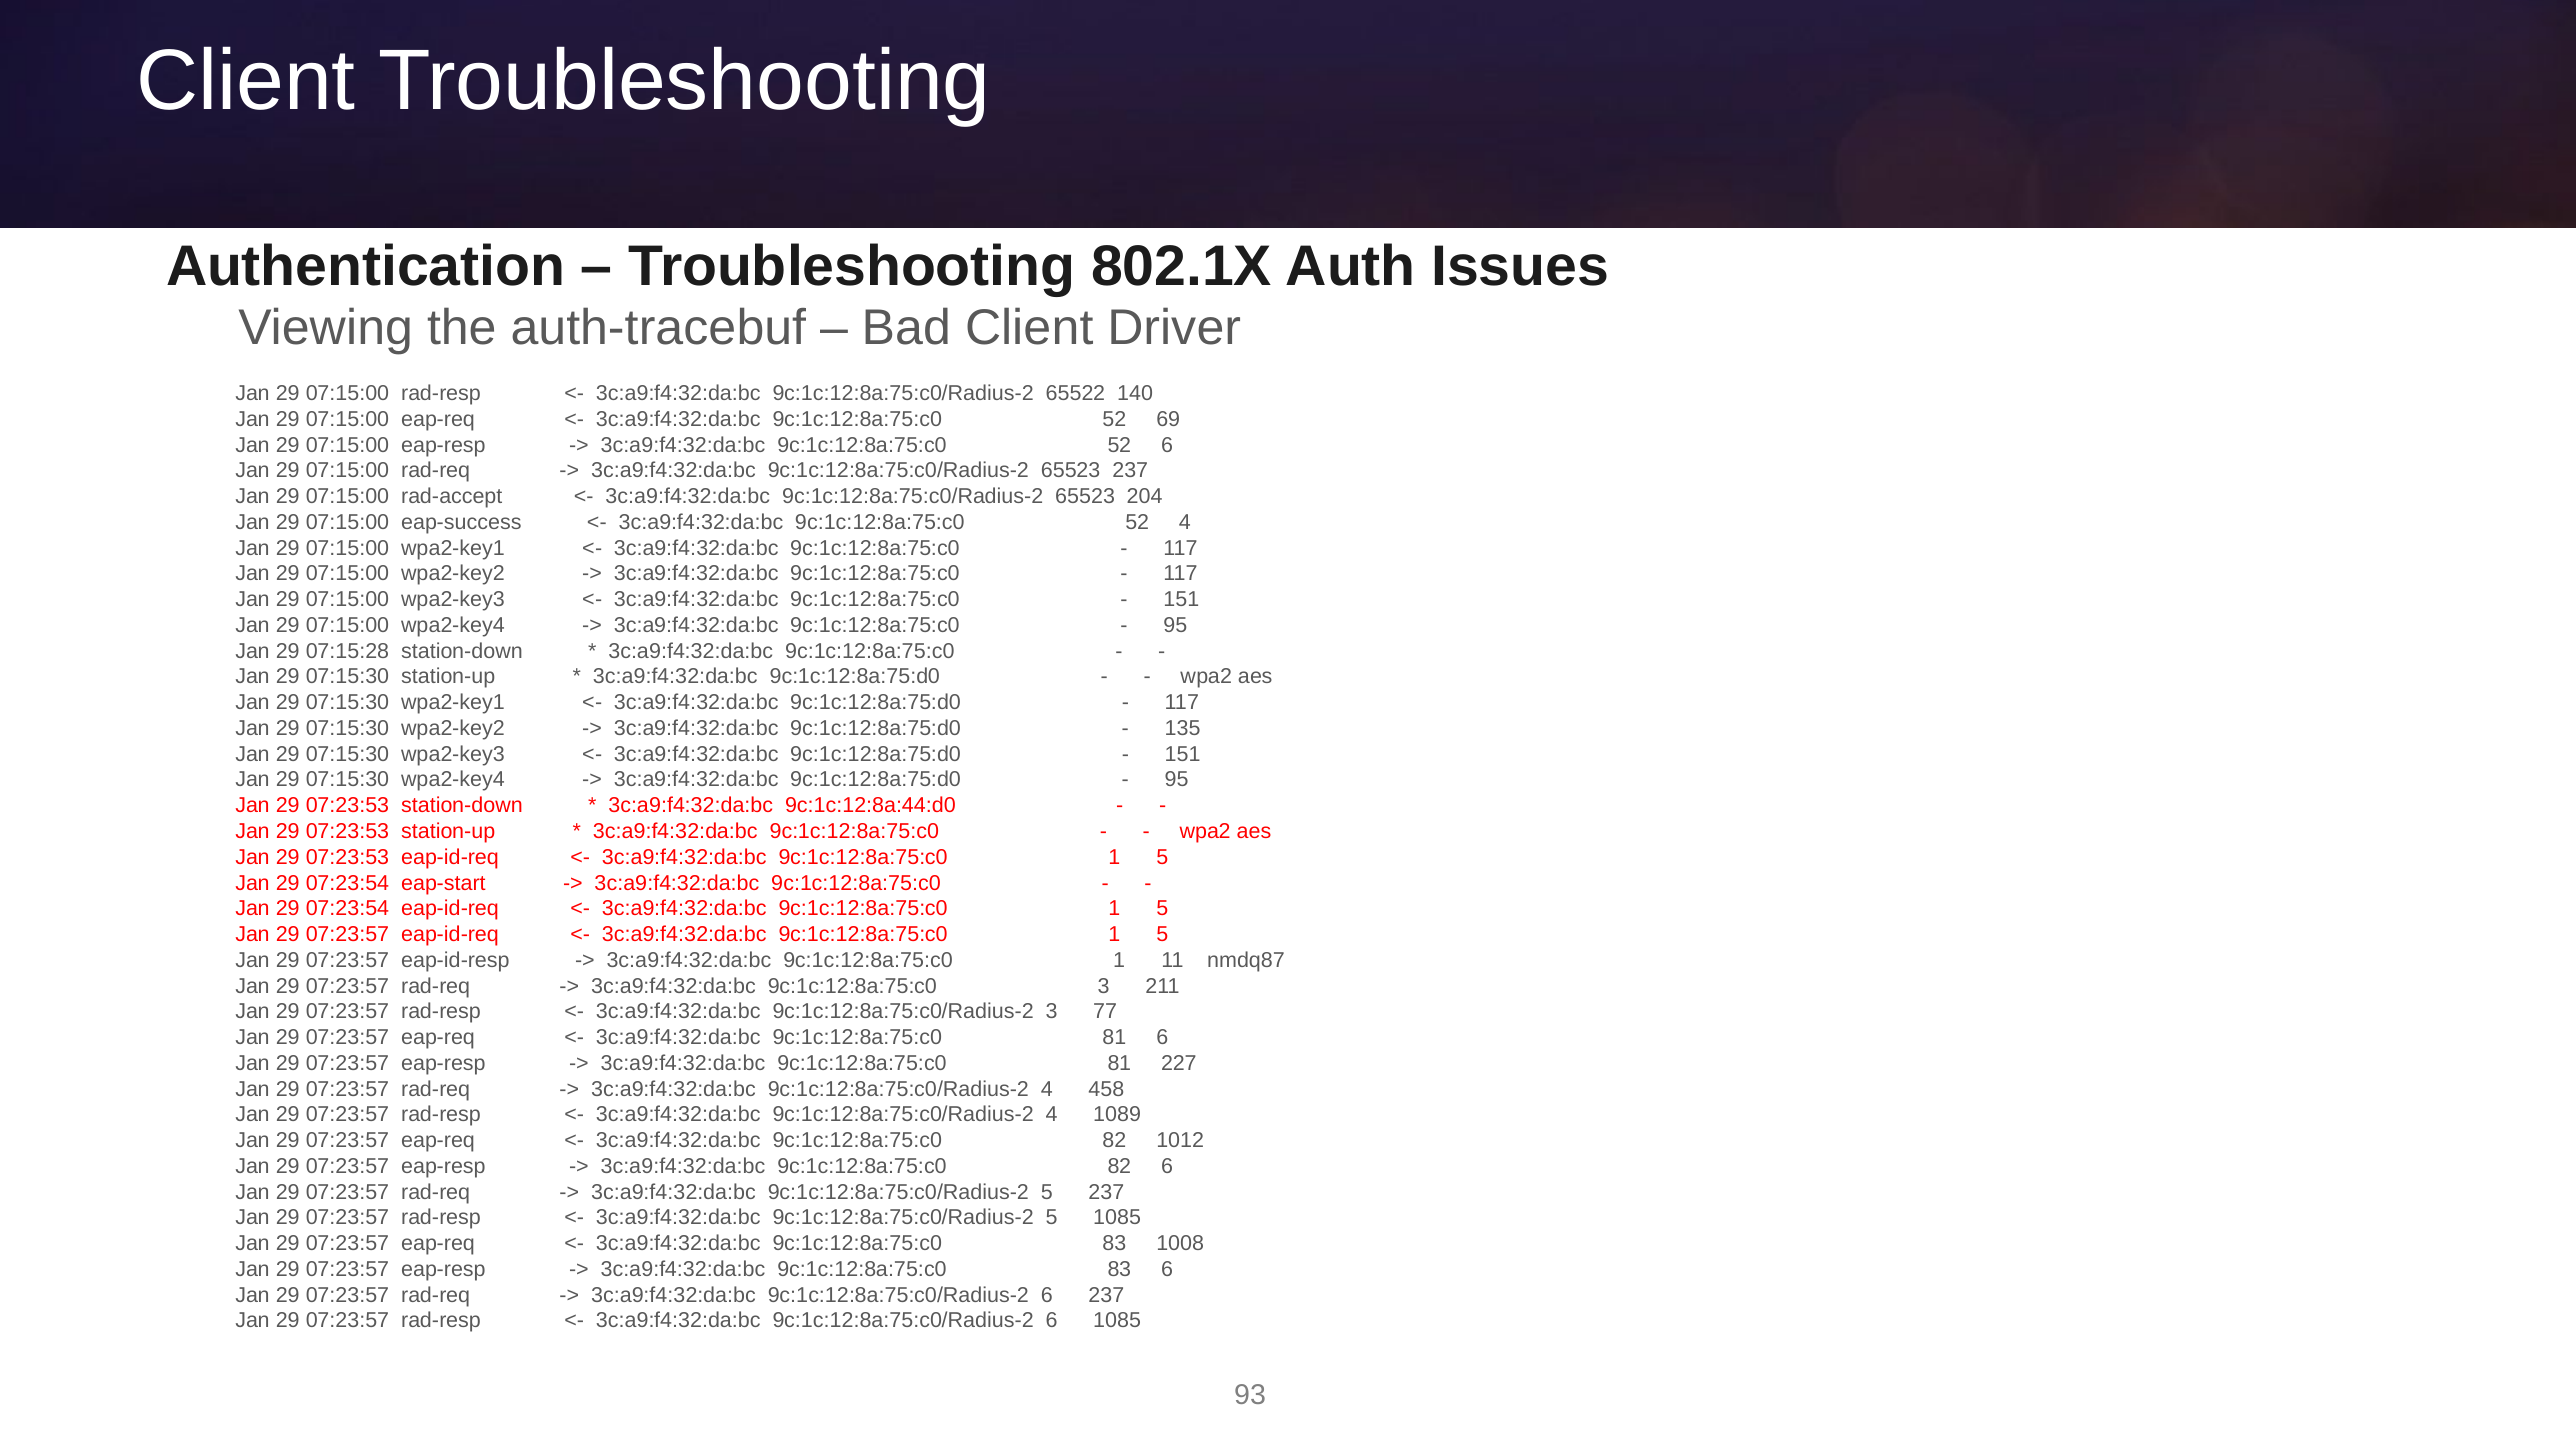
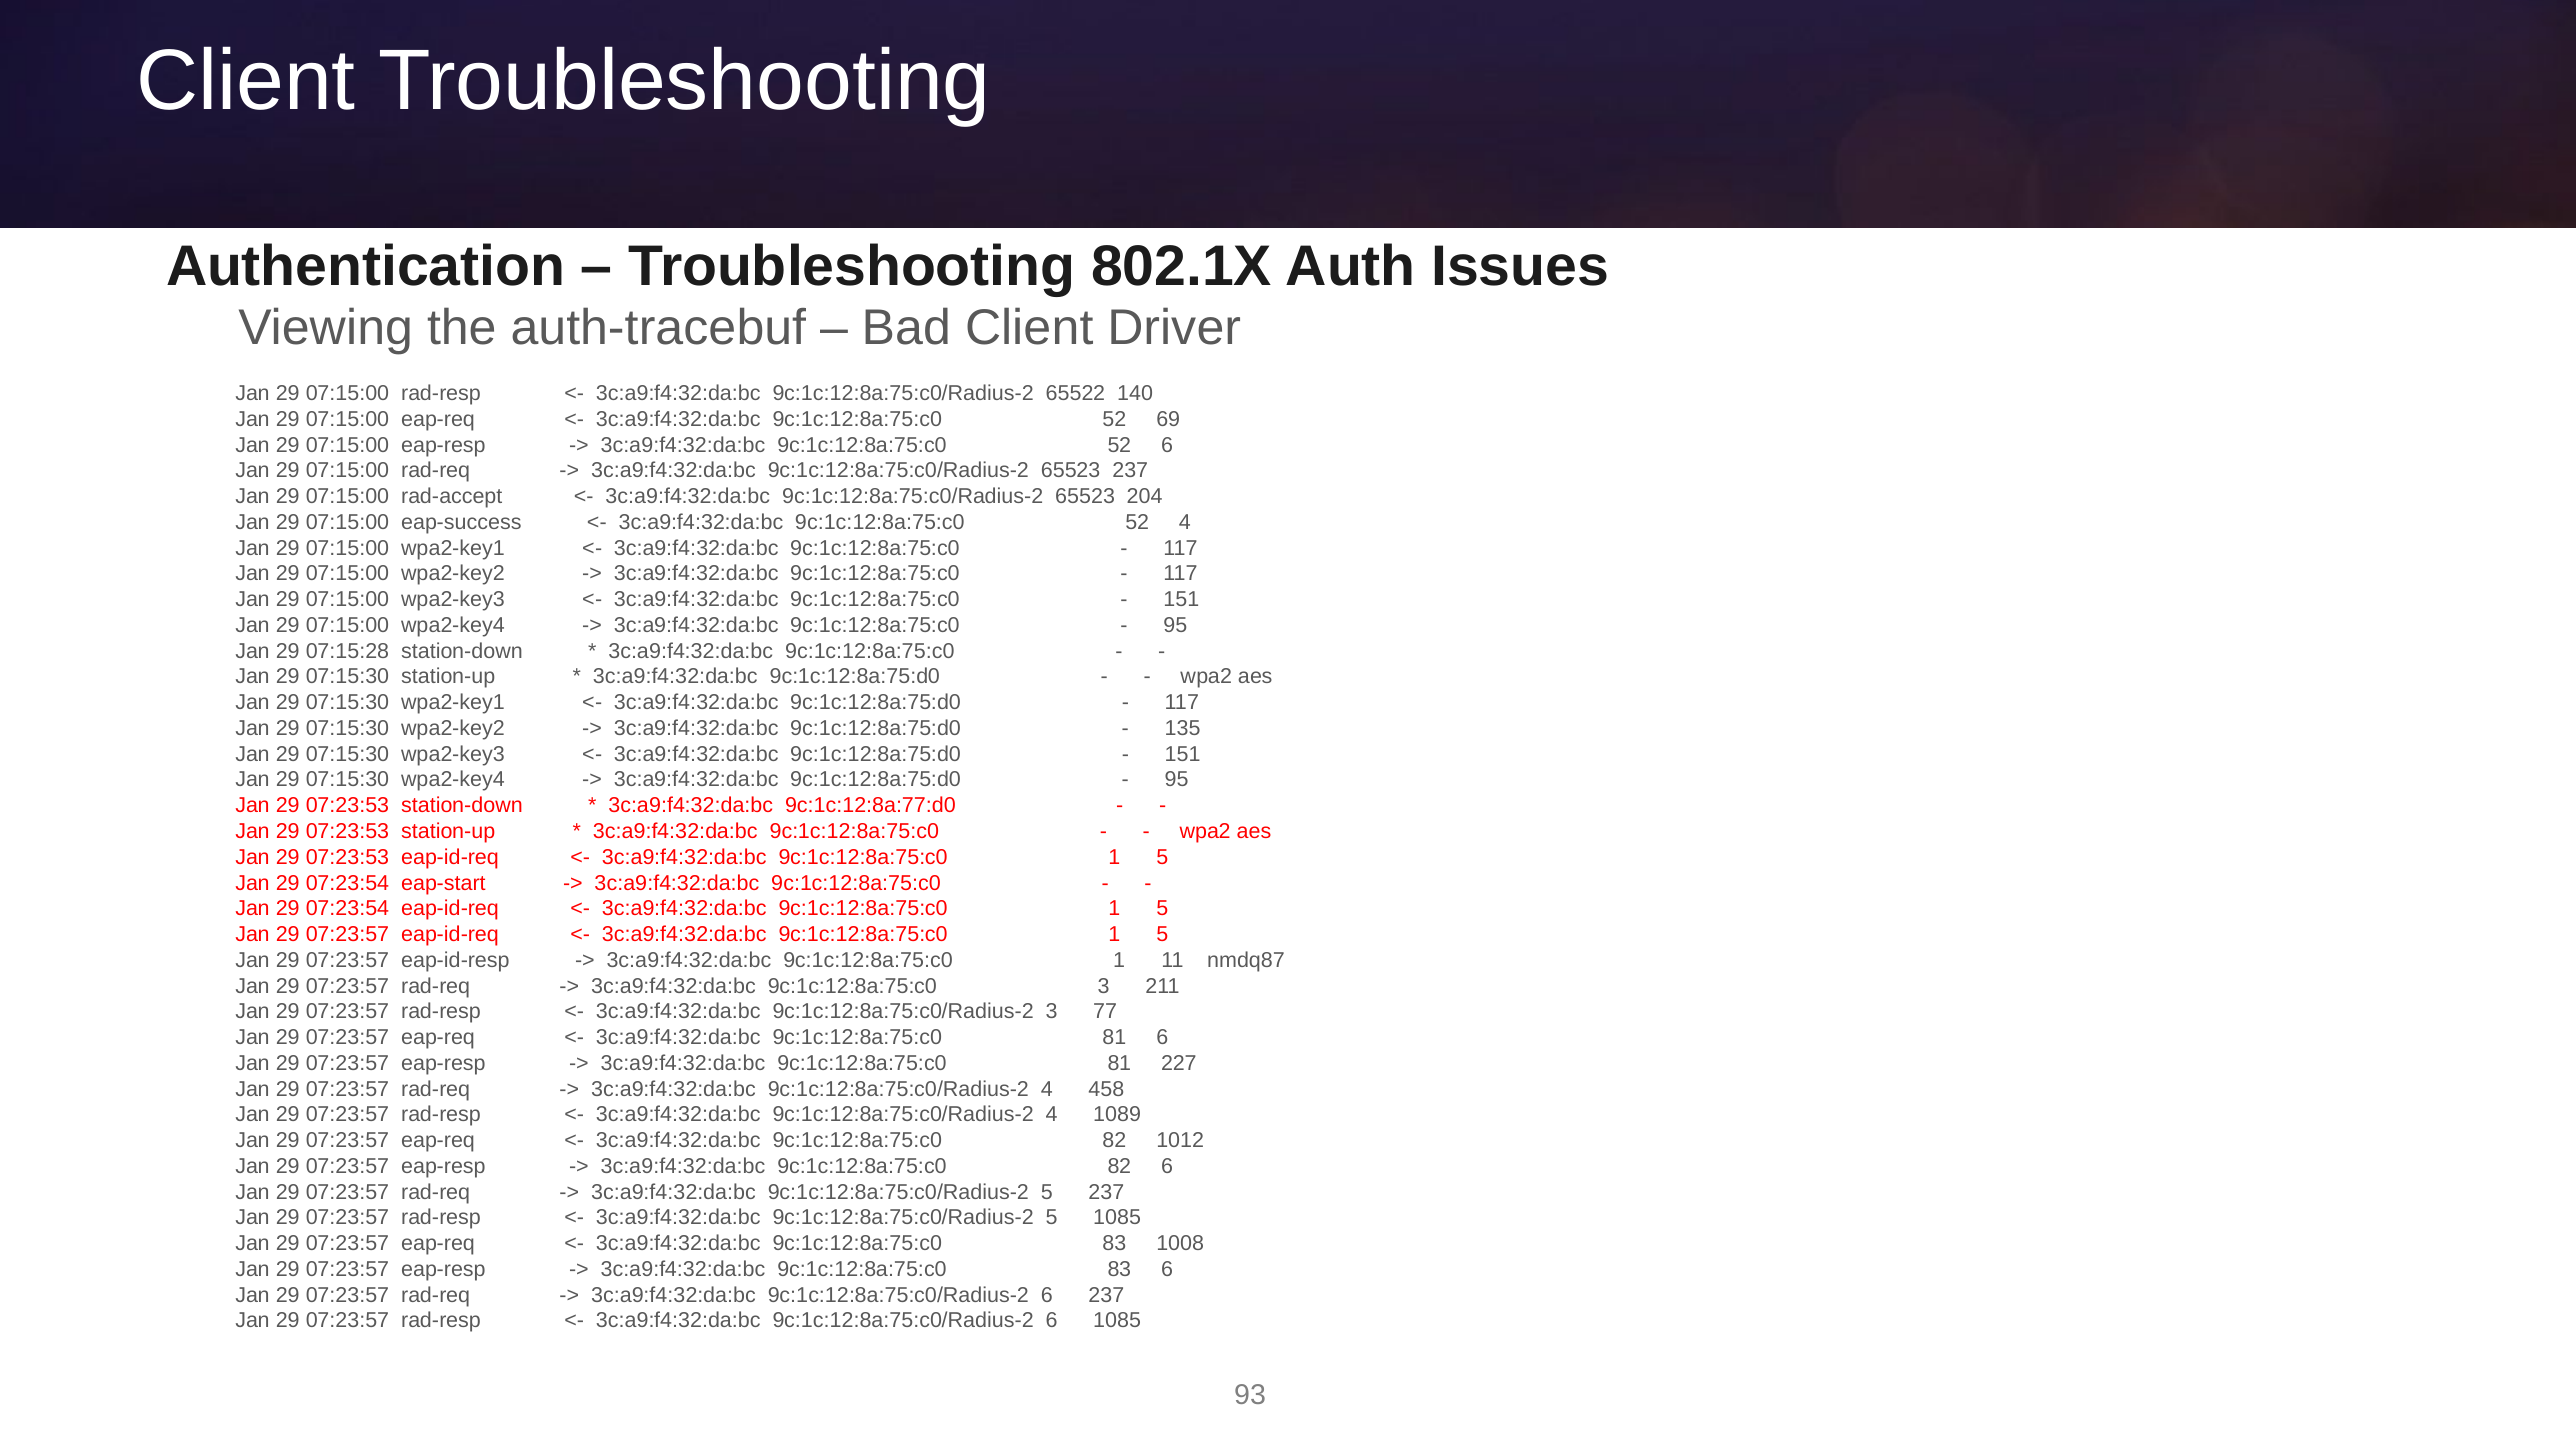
9c:1c:12:8a:44:d0: 9c:1c:12:8a:44:d0 -> 9c:1c:12:8a:77:d0
